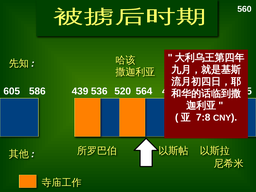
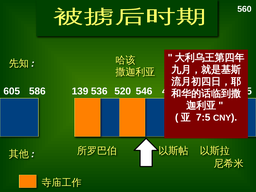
439: 439 -> 139
564: 564 -> 546
7:8: 7:8 -> 7:5
